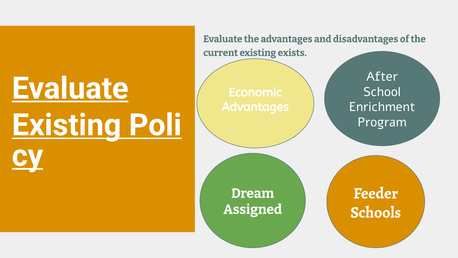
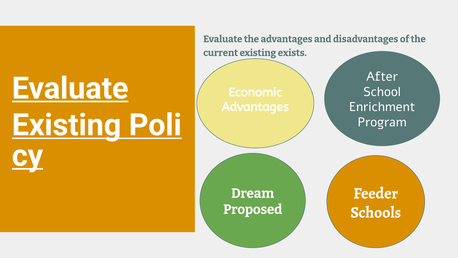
Assigned: Assigned -> Proposed
